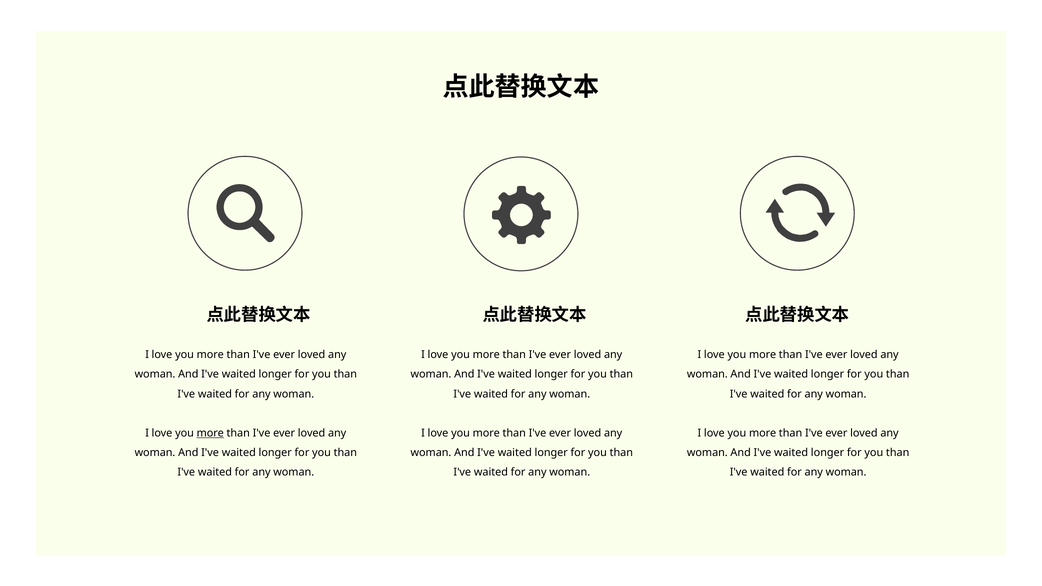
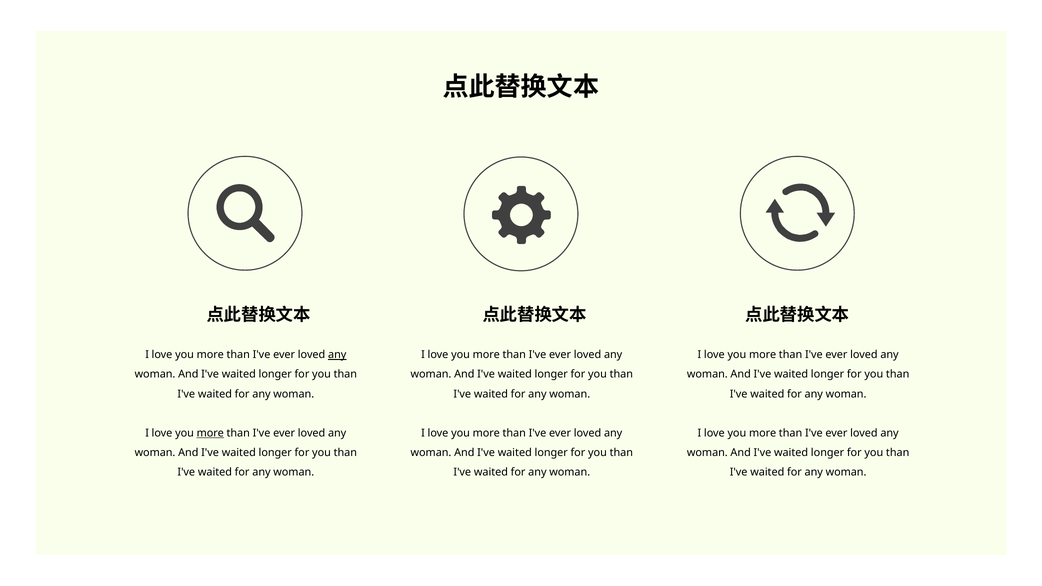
any at (337, 355) underline: none -> present
